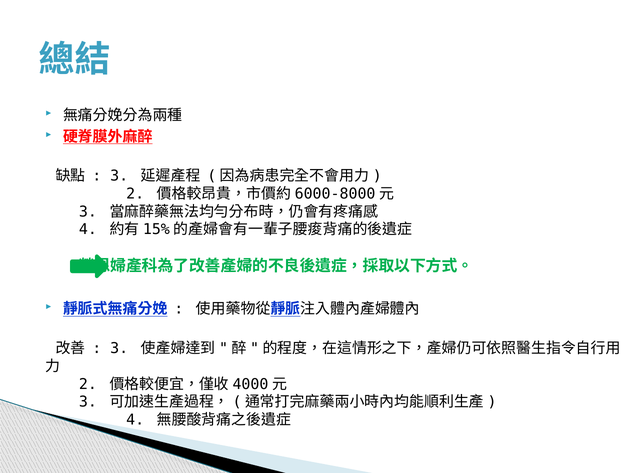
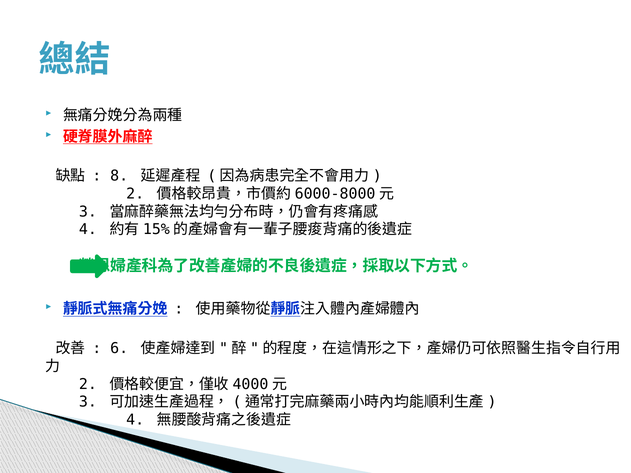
3 at (119, 176): 3 -> 8
3 at (119, 349): 3 -> 6
